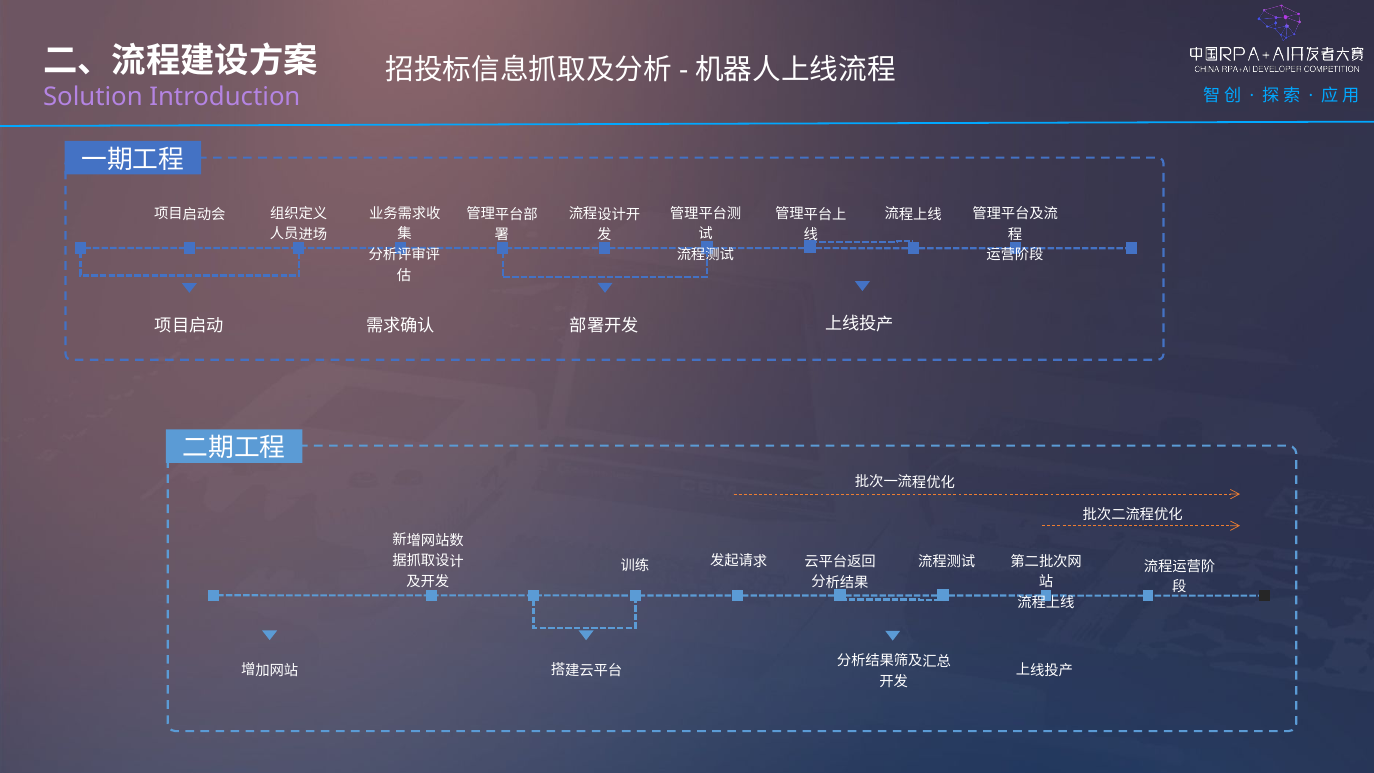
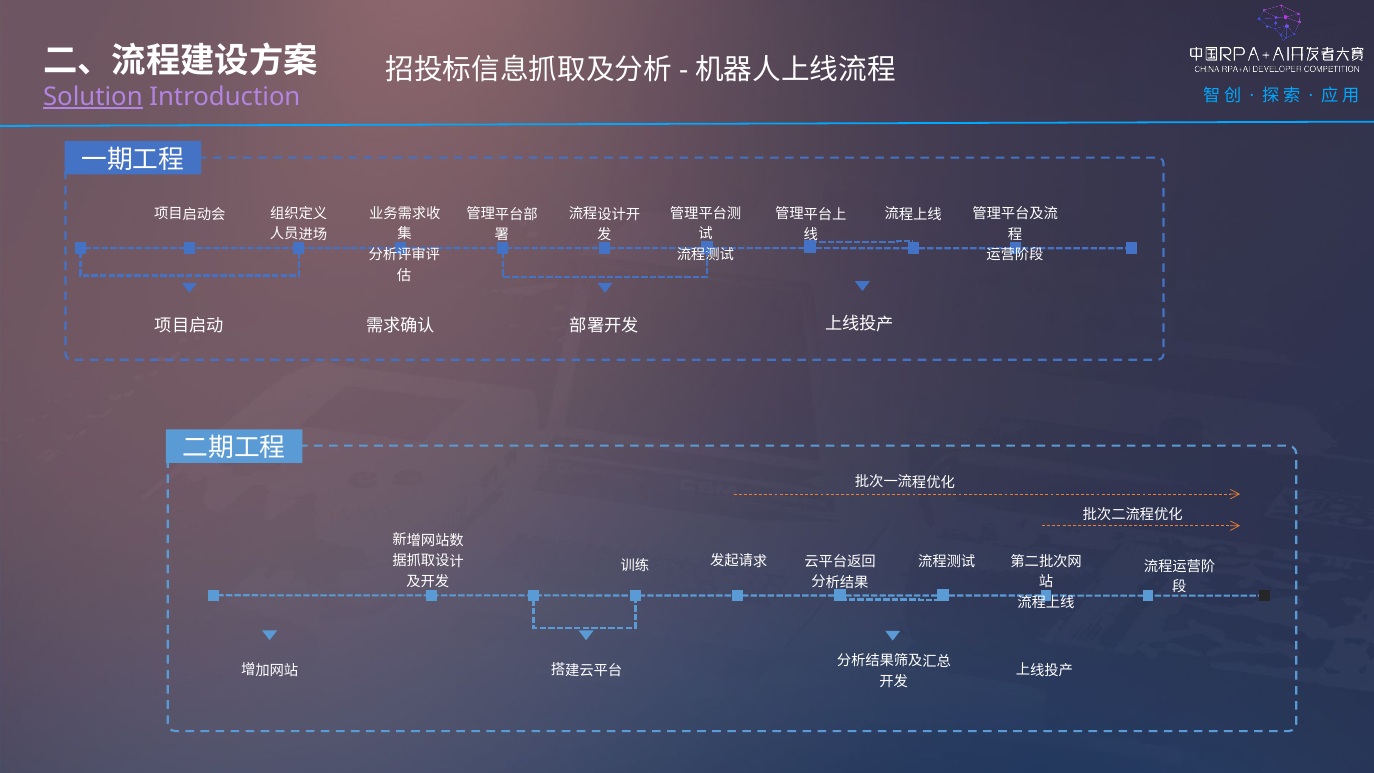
Solution underline: none -> present
